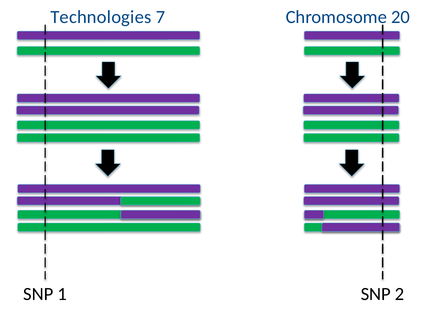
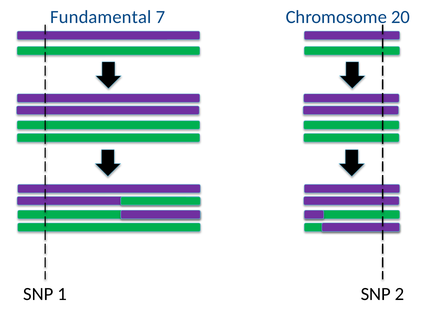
Technologies: Technologies -> Fundamental
